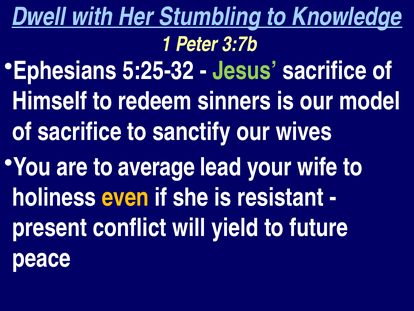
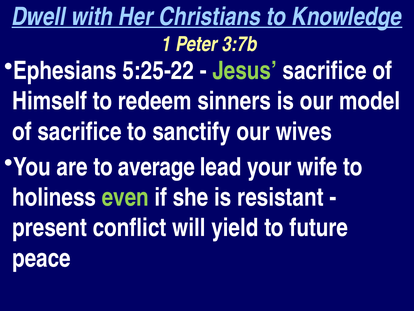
Stumbling: Stumbling -> Christians
5:25-32: 5:25-32 -> 5:25-22
even colour: yellow -> light green
